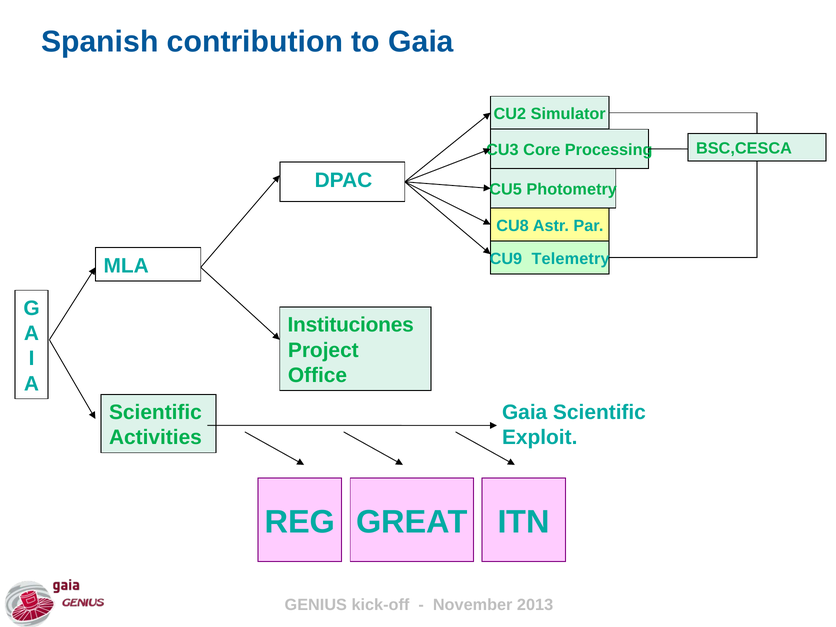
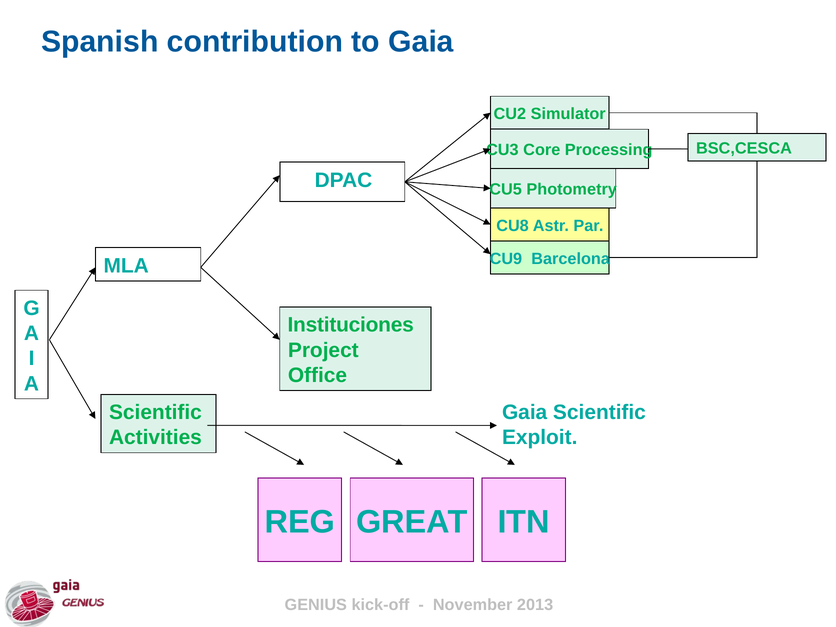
Telemetry: Telemetry -> Barcelona
